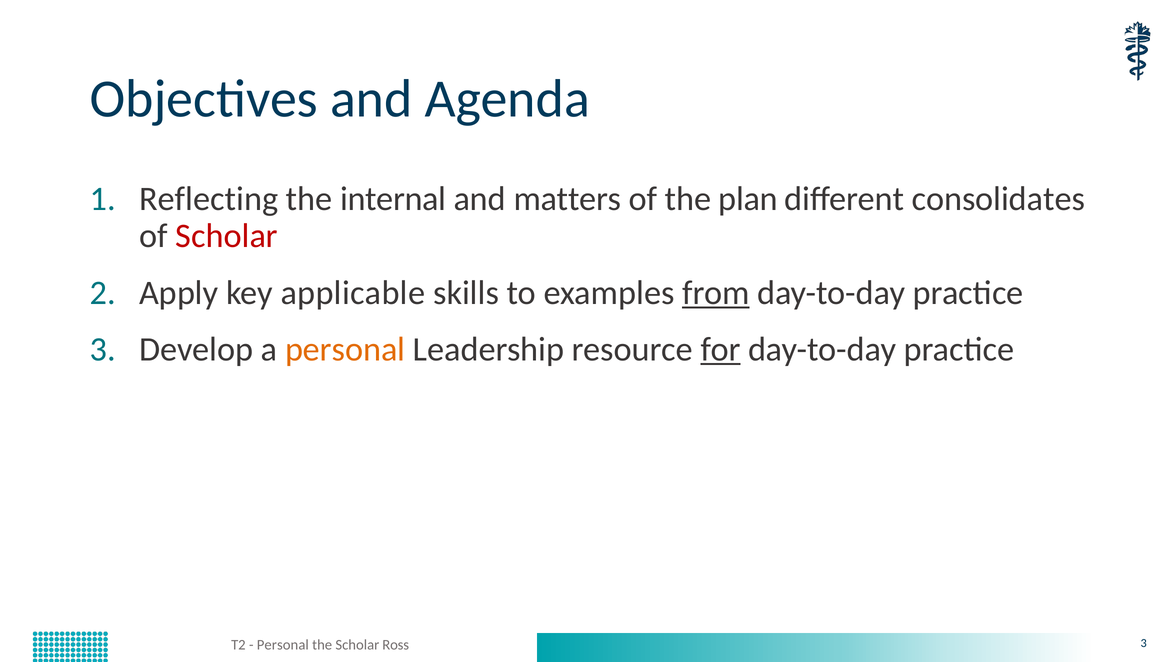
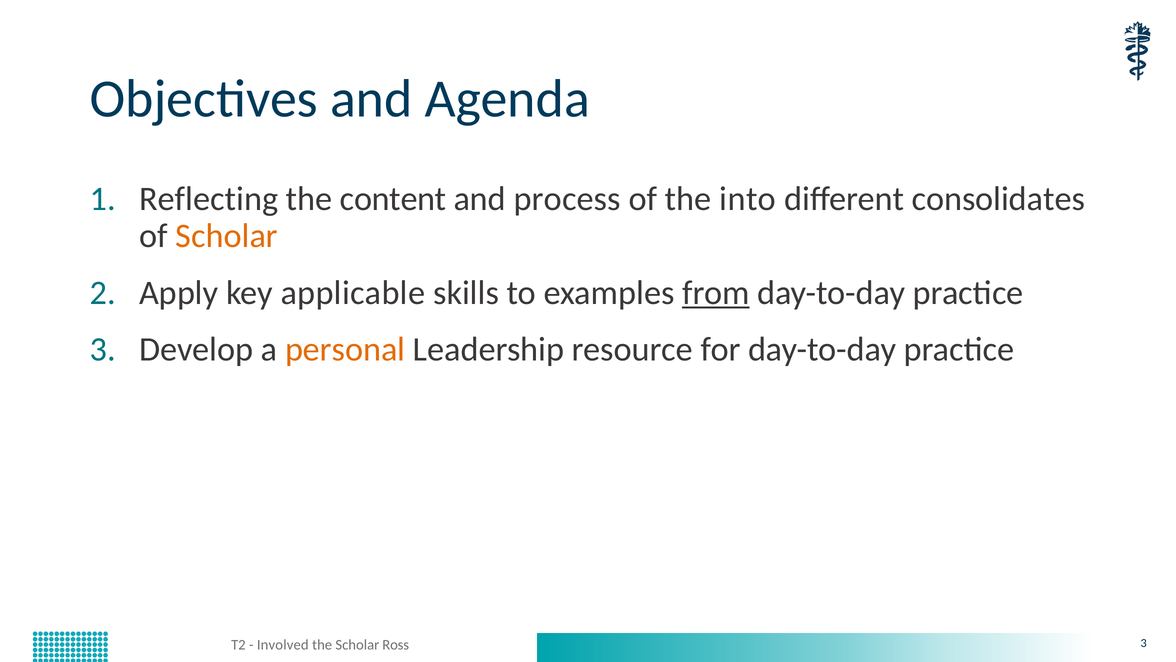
internal: internal -> content
matters: matters -> process
plan: plan -> into
Scholar at (227, 236) colour: red -> orange
for underline: present -> none
Personal at (283, 644): Personal -> Involved
